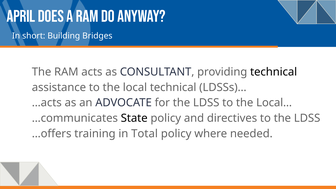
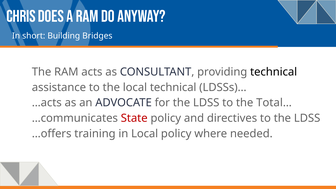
April: April -> Chris
Local…: Local… -> Total…
State colour: black -> red
in Total: Total -> Local
